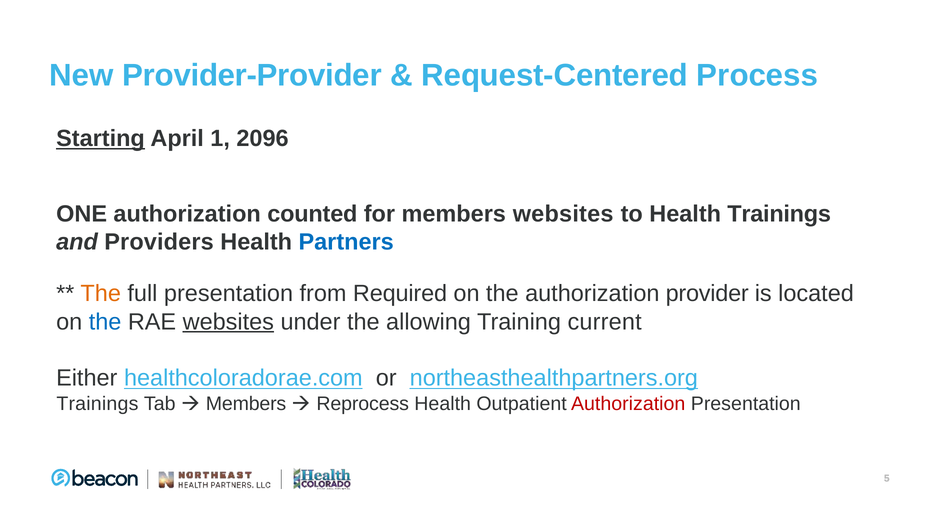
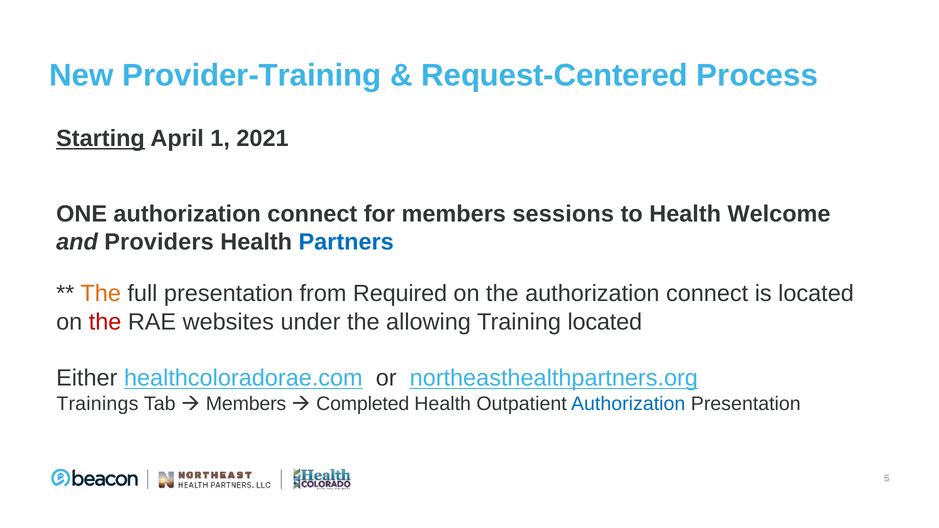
Provider-Provider: Provider-Provider -> Provider-Training
2096: 2096 -> 2021
ONE authorization counted: counted -> connect
members websites: websites -> sessions
Health Trainings: Trainings -> Welcome
the authorization provider: provider -> connect
the at (105, 322) colour: blue -> red
websites at (228, 322) underline: present -> none
Training current: current -> located
Reprocess: Reprocess -> Completed
Authorization at (628, 404) colour: red -> blue
